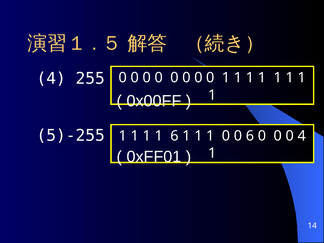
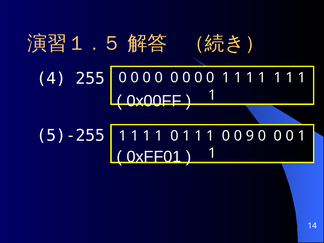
6 at (174, 136): 6 -> 0
0 6: 6 -> 9
4 at (302, 136): 4 -> 1
